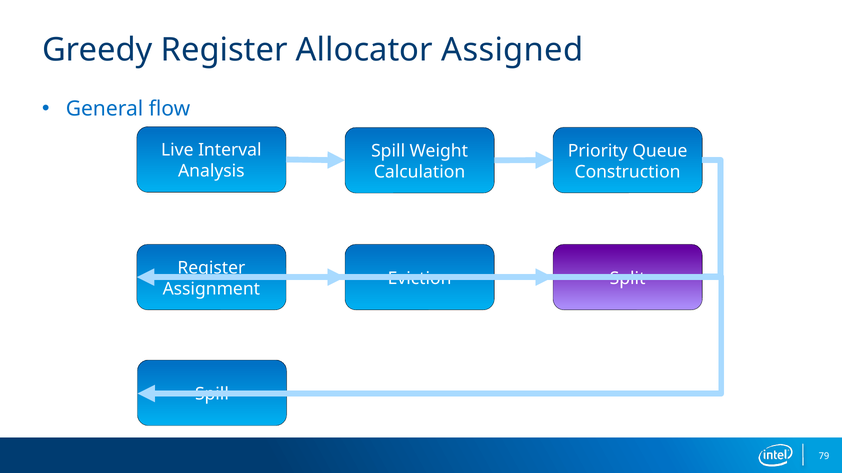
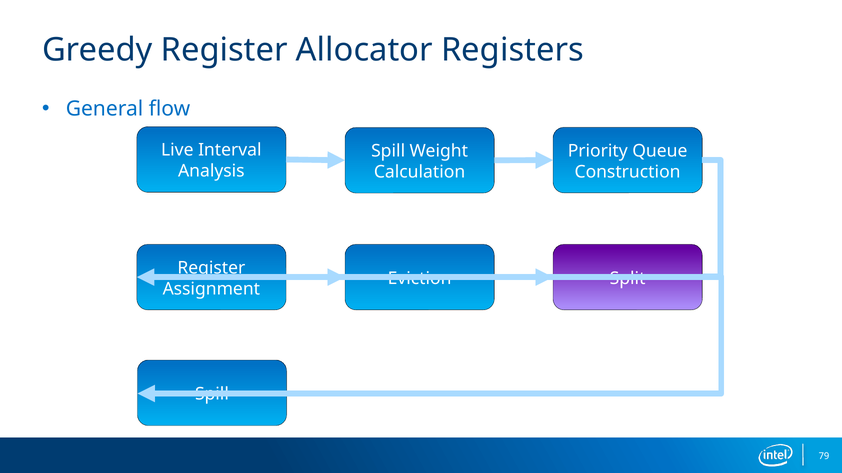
Assigned: Assigned -> Registers
